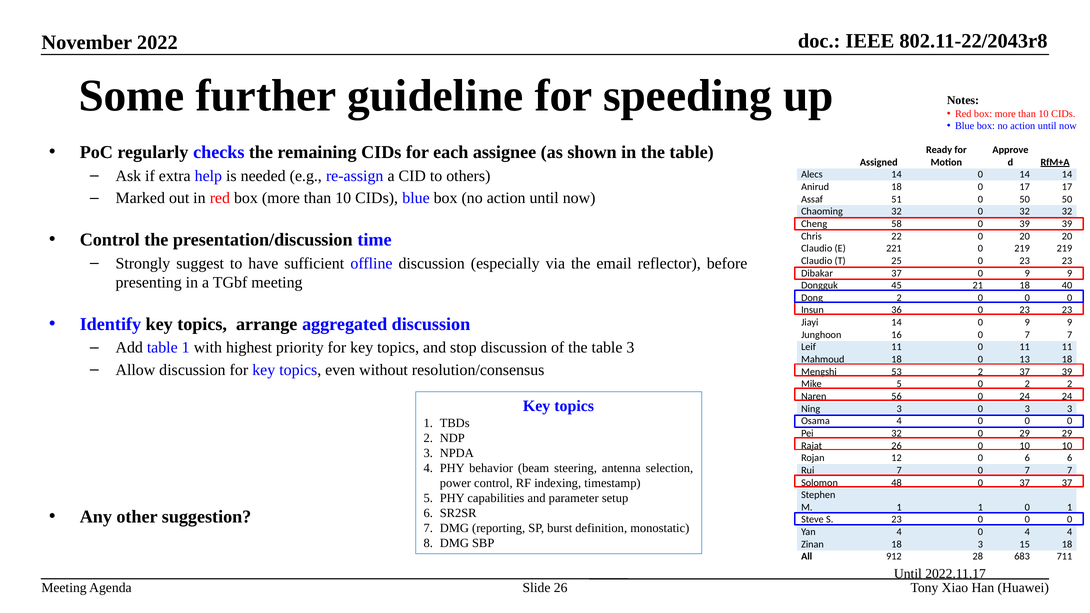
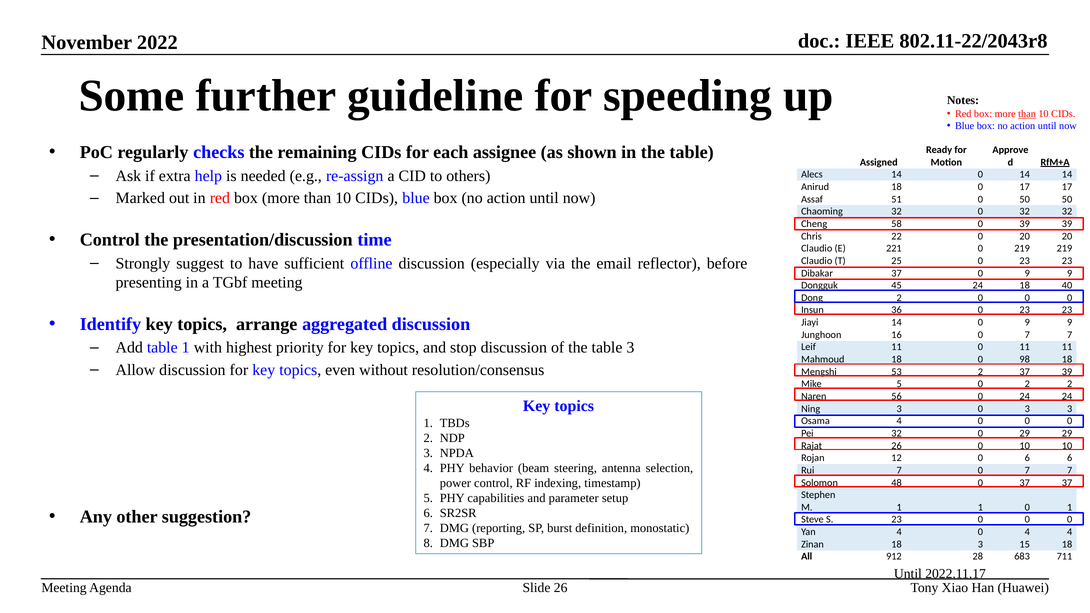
than at (1027, 114) underline: none -> present
45 21: 21 -> 24
13: 13 -> 98
